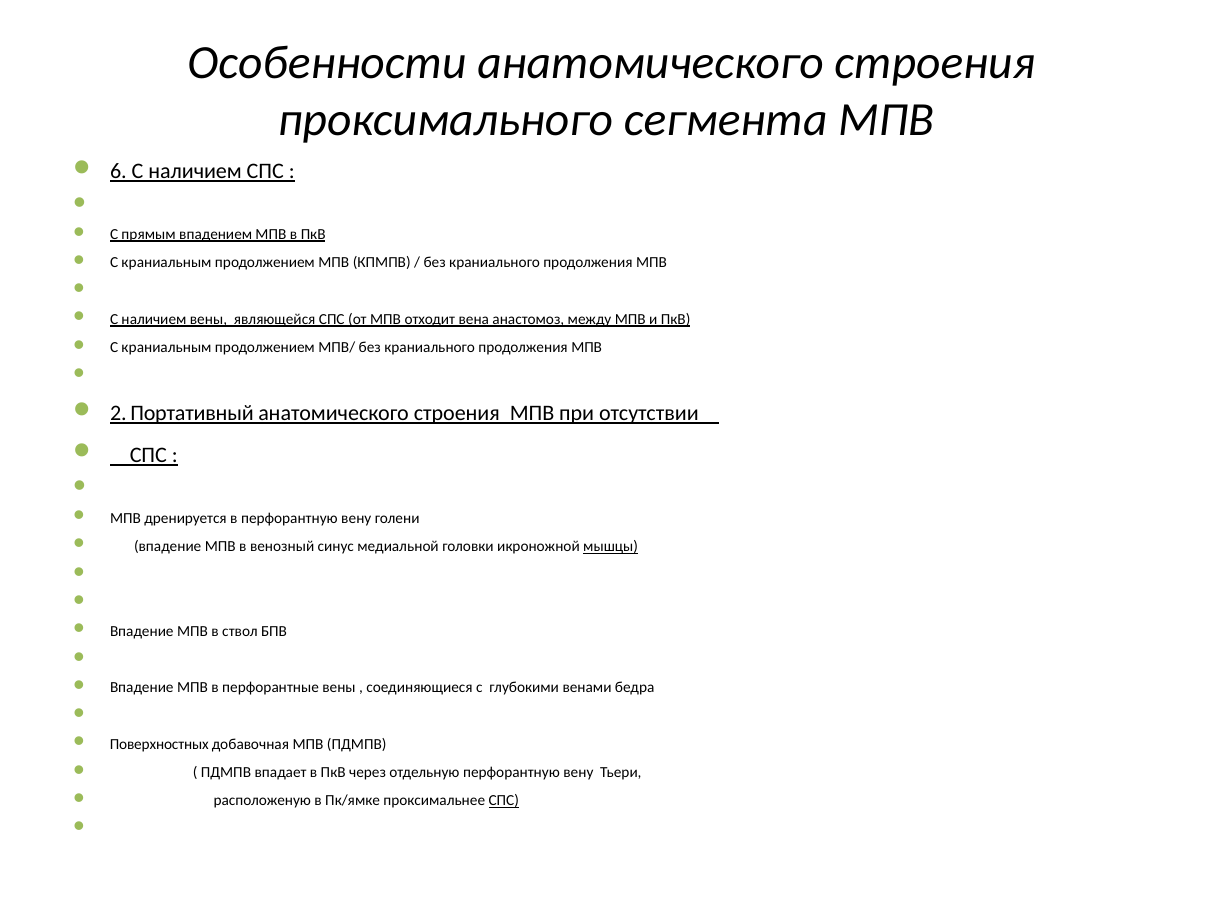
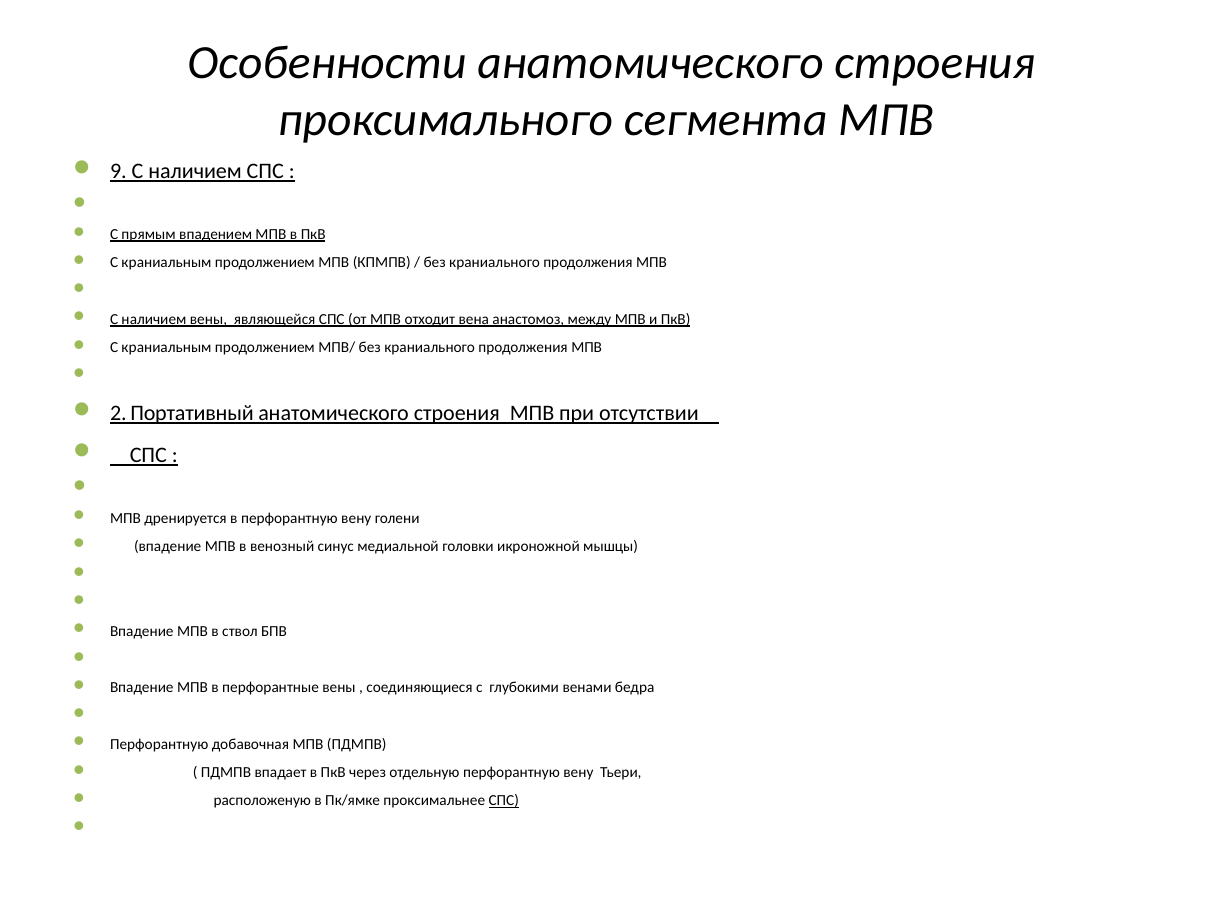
6: 6 -> 9
мышцы underline: present -> none
Поверхностных at (159, 744): Поверхностных -> Перфорантную
